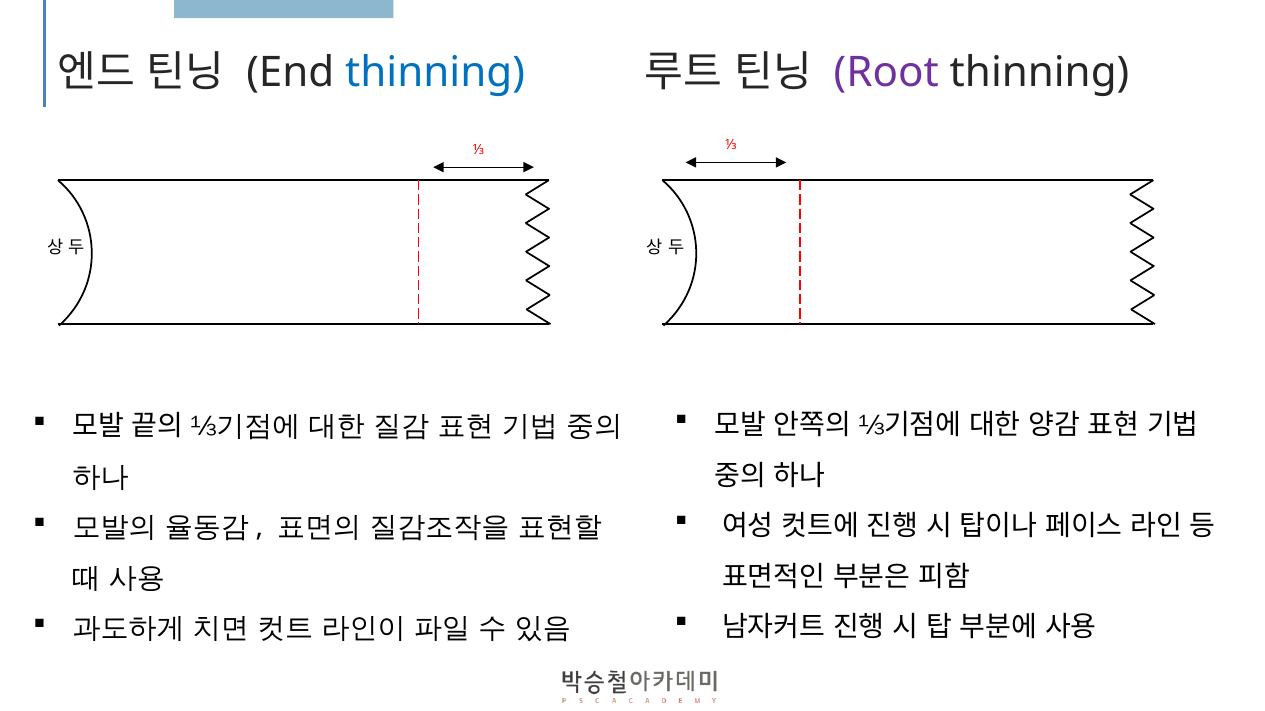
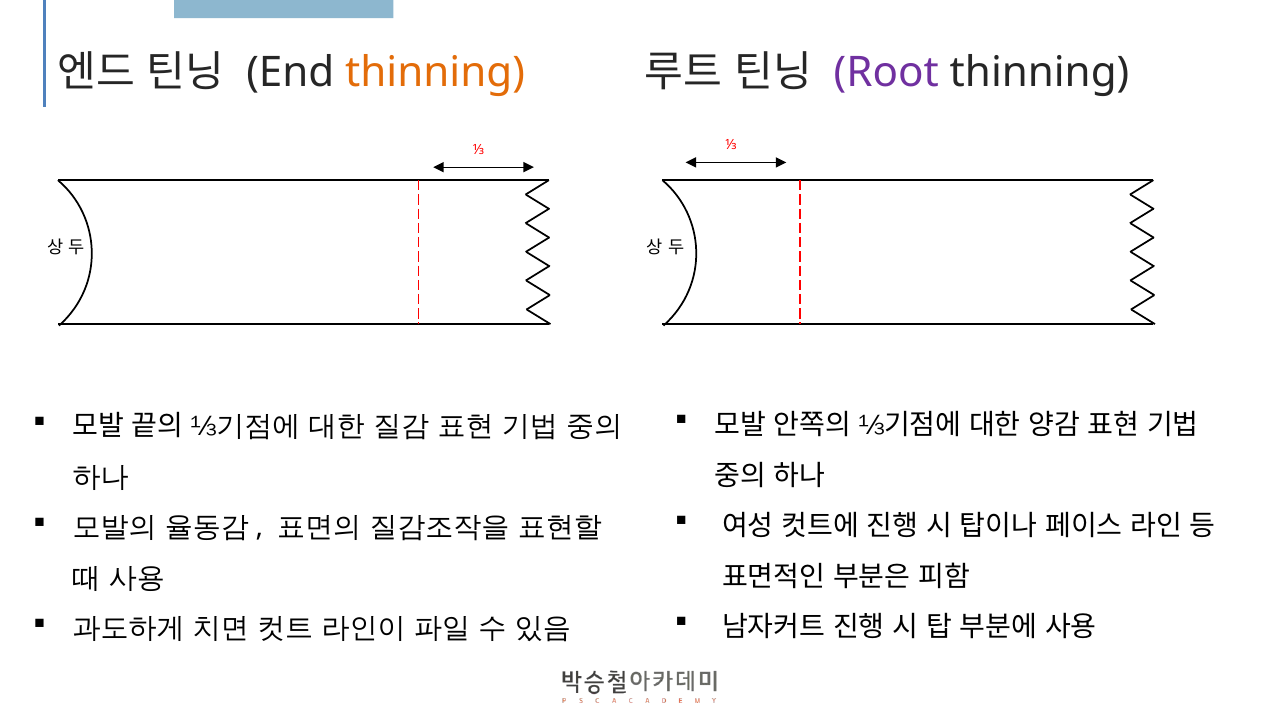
thinning at (435, 73) colour: blue -> orange
